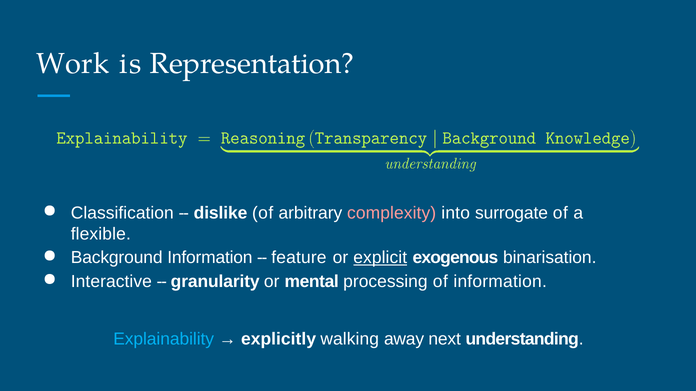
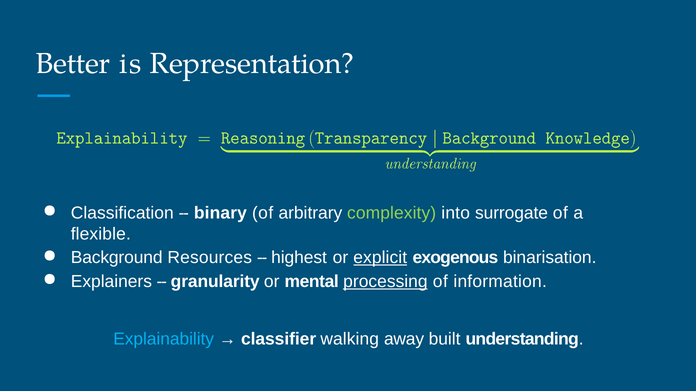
Work: Work -> Better
dislike: dislike -> binary
complexity colour: pink -> light green
Background Information: Information -> Resources
feature: feature -> highest
Interactive: Interactive -> Explainers
processing underline: none -> present
explicitly: explicitly -> classiﬁer
next: next -> built
